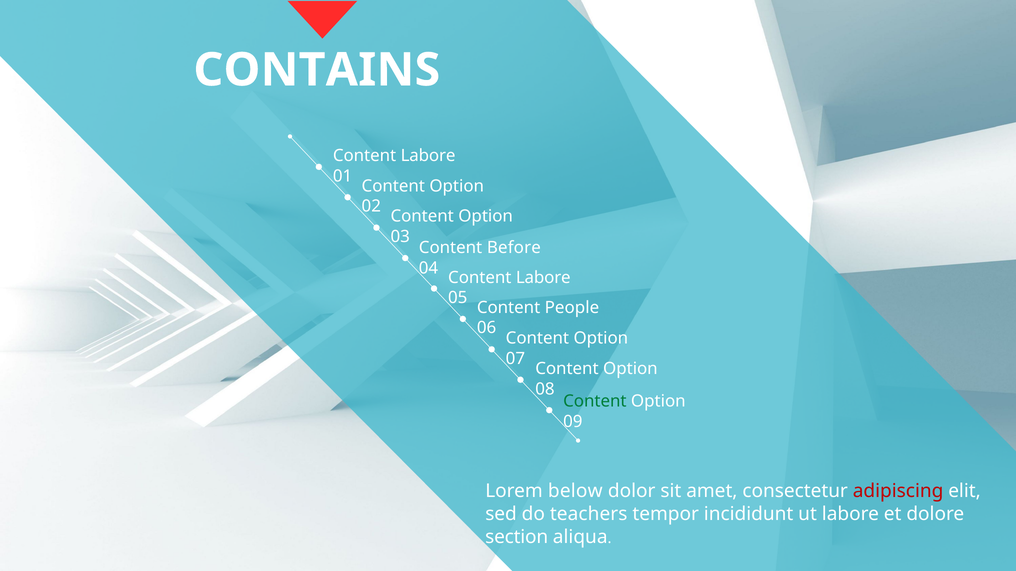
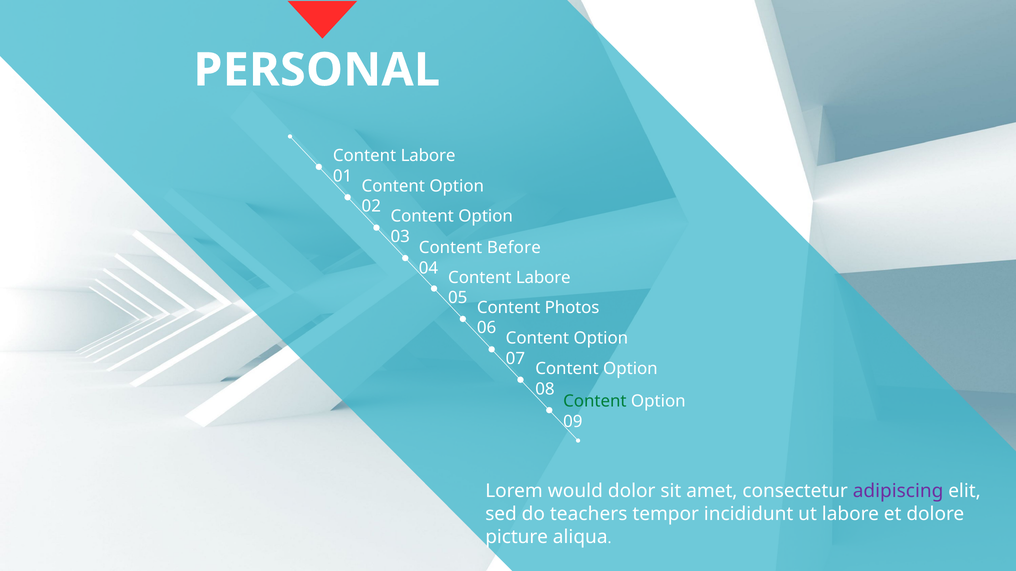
CONTAINS: CONTAINS -> PERSONAL
People: People -> Photos
below: below -> would
adipiscing colour: red -> purple
section: section -> picture
